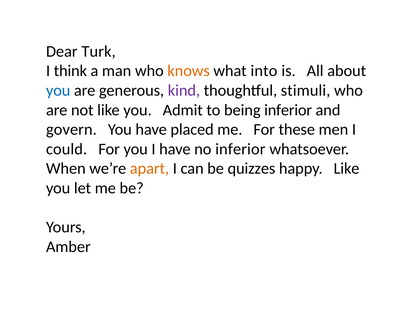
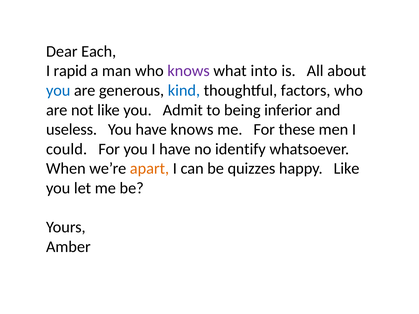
Turk: Turk -> Each
think: think -> rapid
knows at (189, 71) colour: orange -> purple
kind colour: purple -> blue
stimuli: stimuli -> factors
govern: govern -> useless
have placed: placed -> knows
no inferior: inferior -> identify
